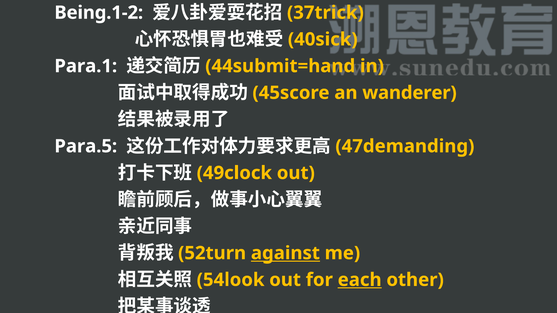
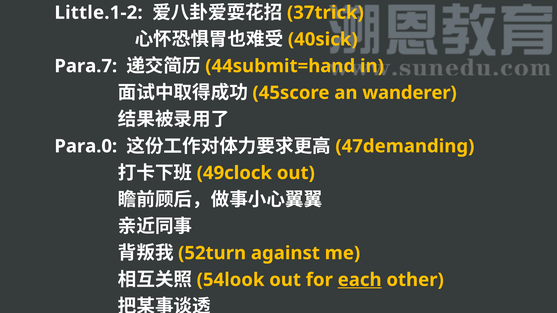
Being.1-2: Being.1-2 -> Little.1-2
Para.1: Para.1 -> Para.7
Para.5: Para.5 -> Para.0
against underline: present -> none
